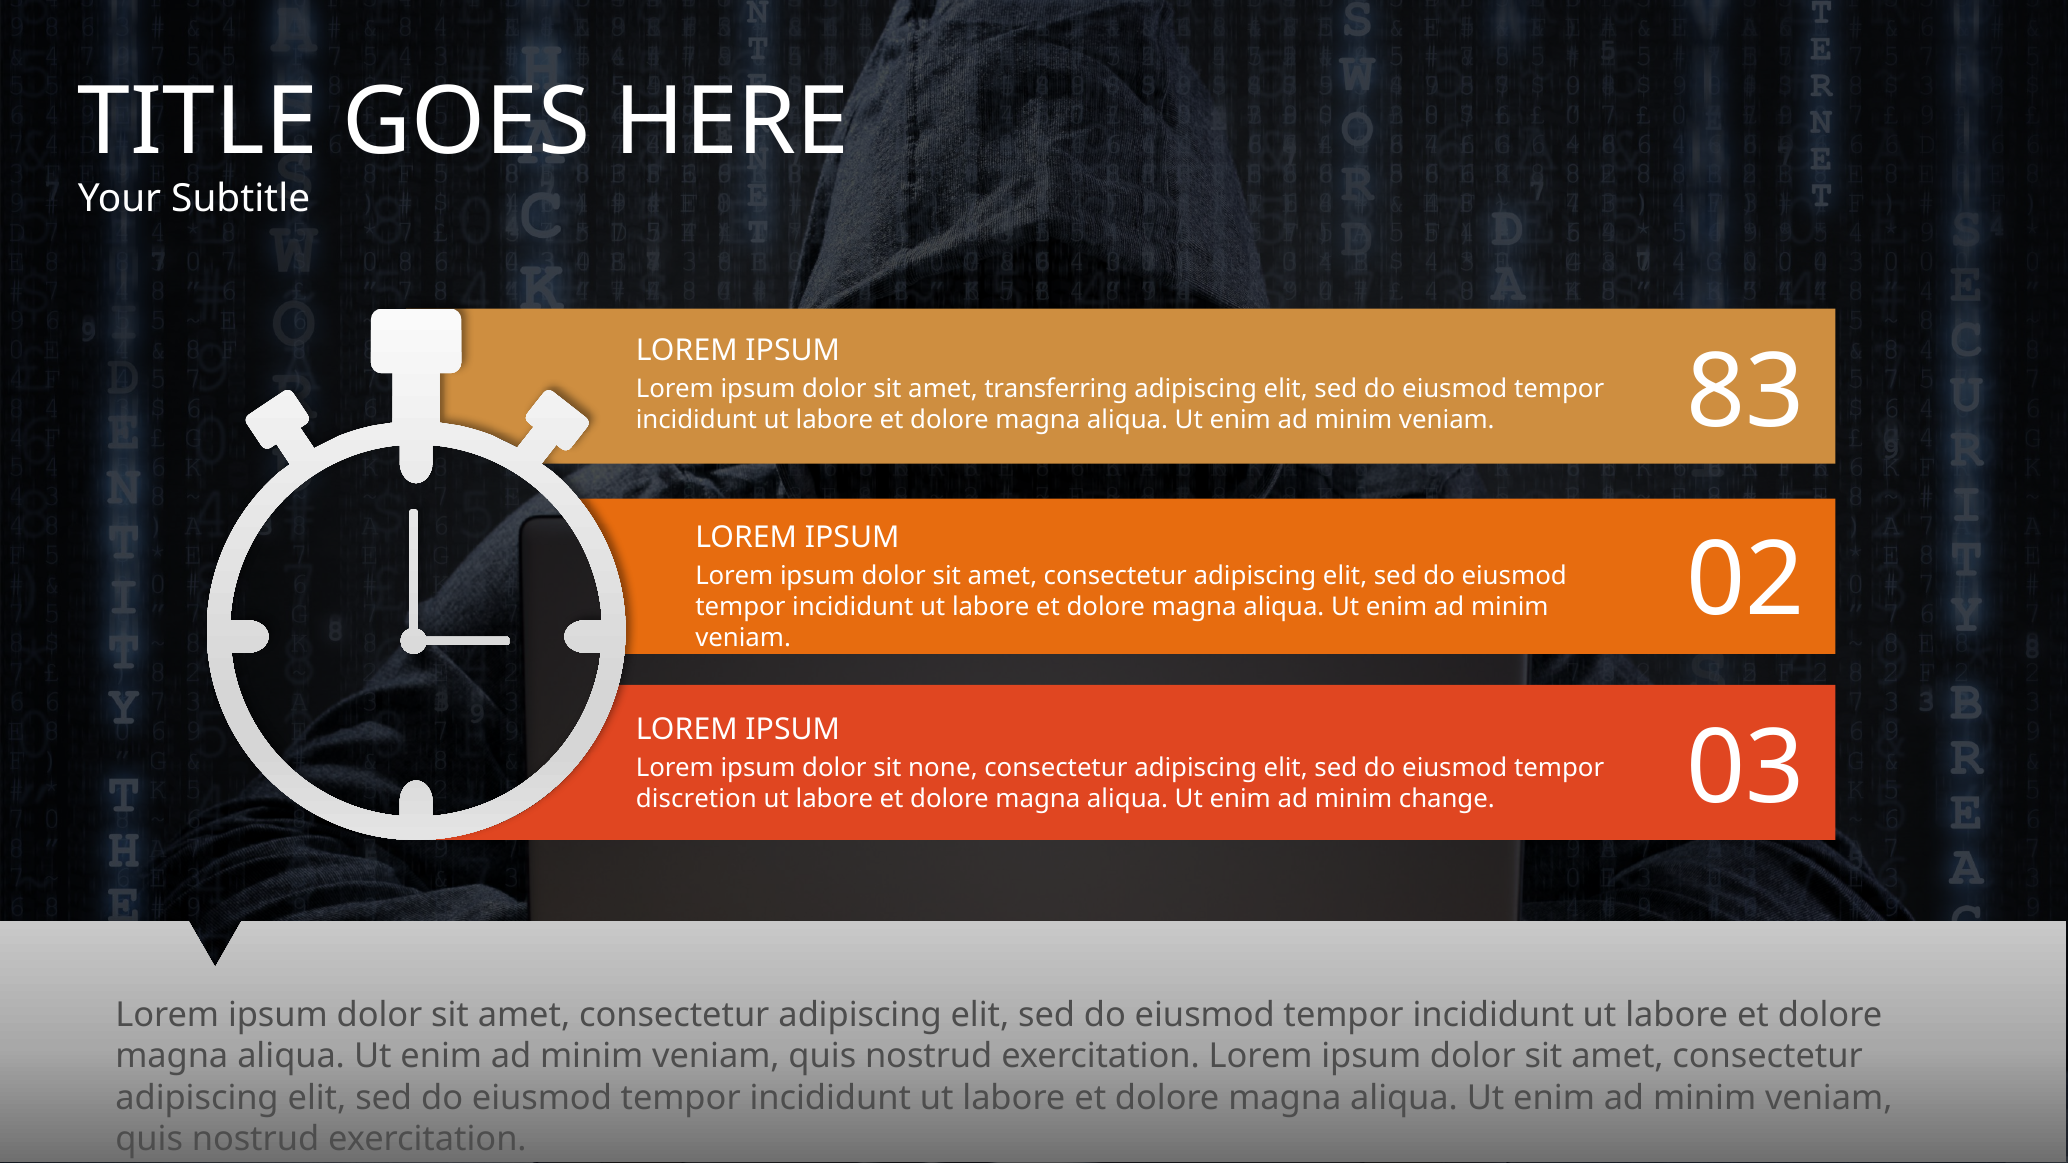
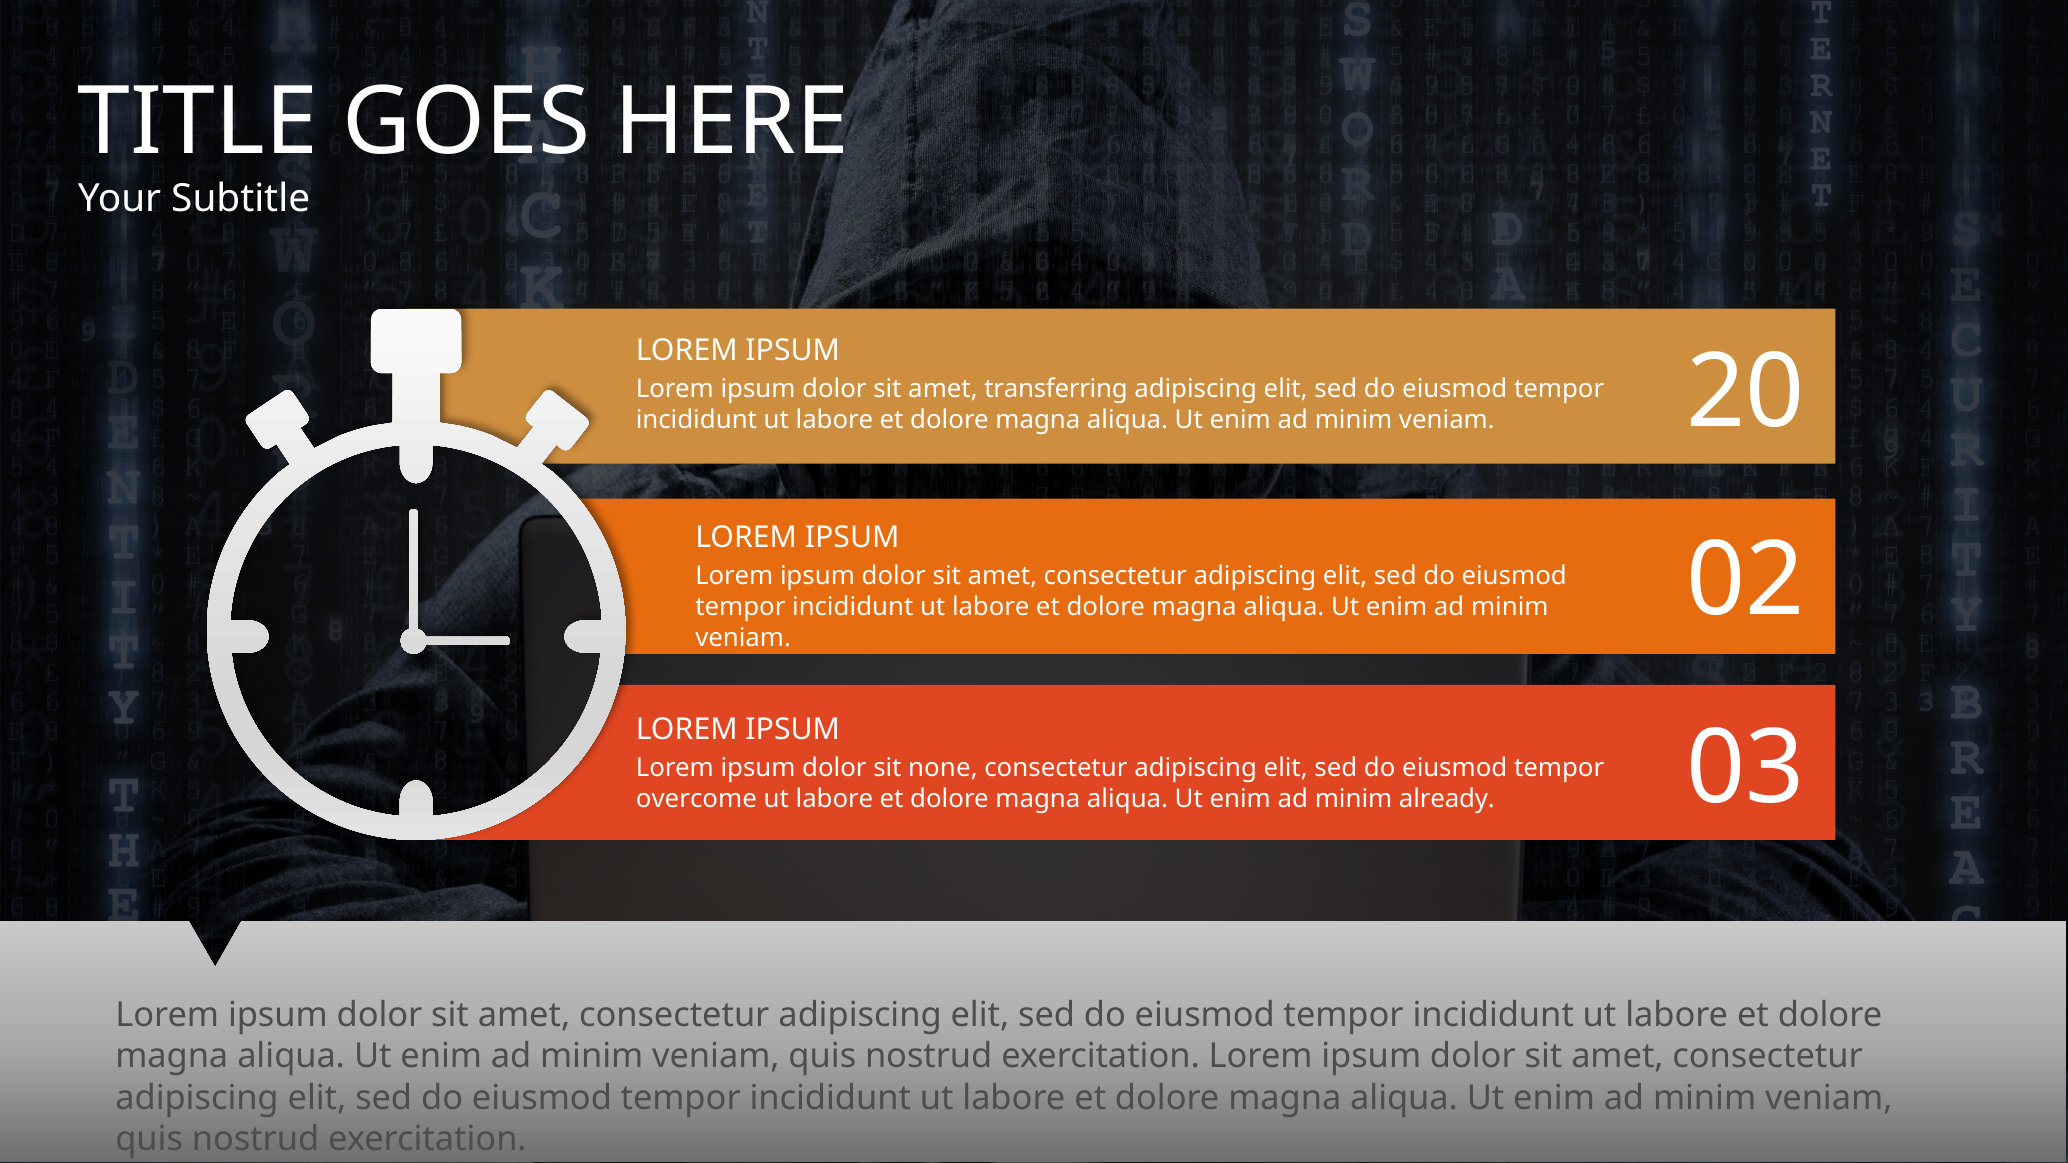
83: 83 -> 20
discretion: discretion -> overcome
change: change -> already
